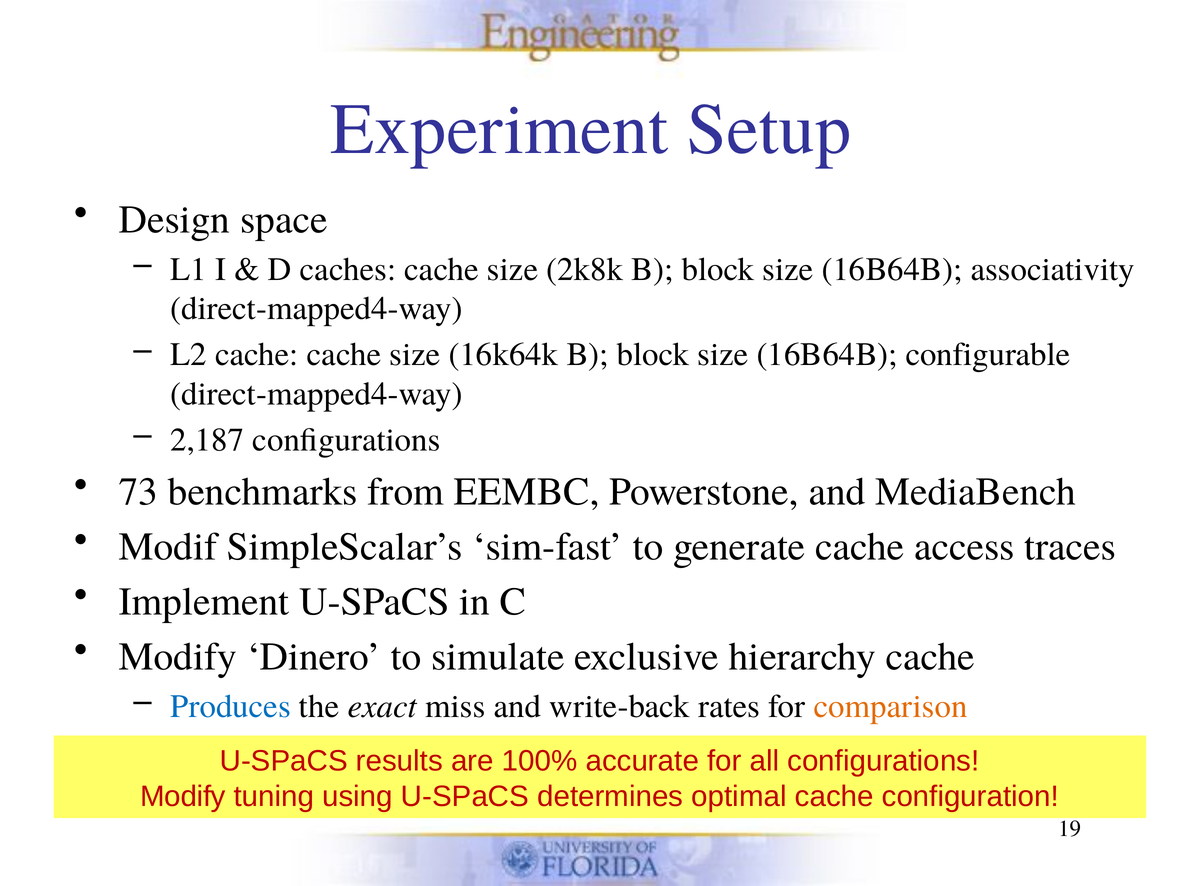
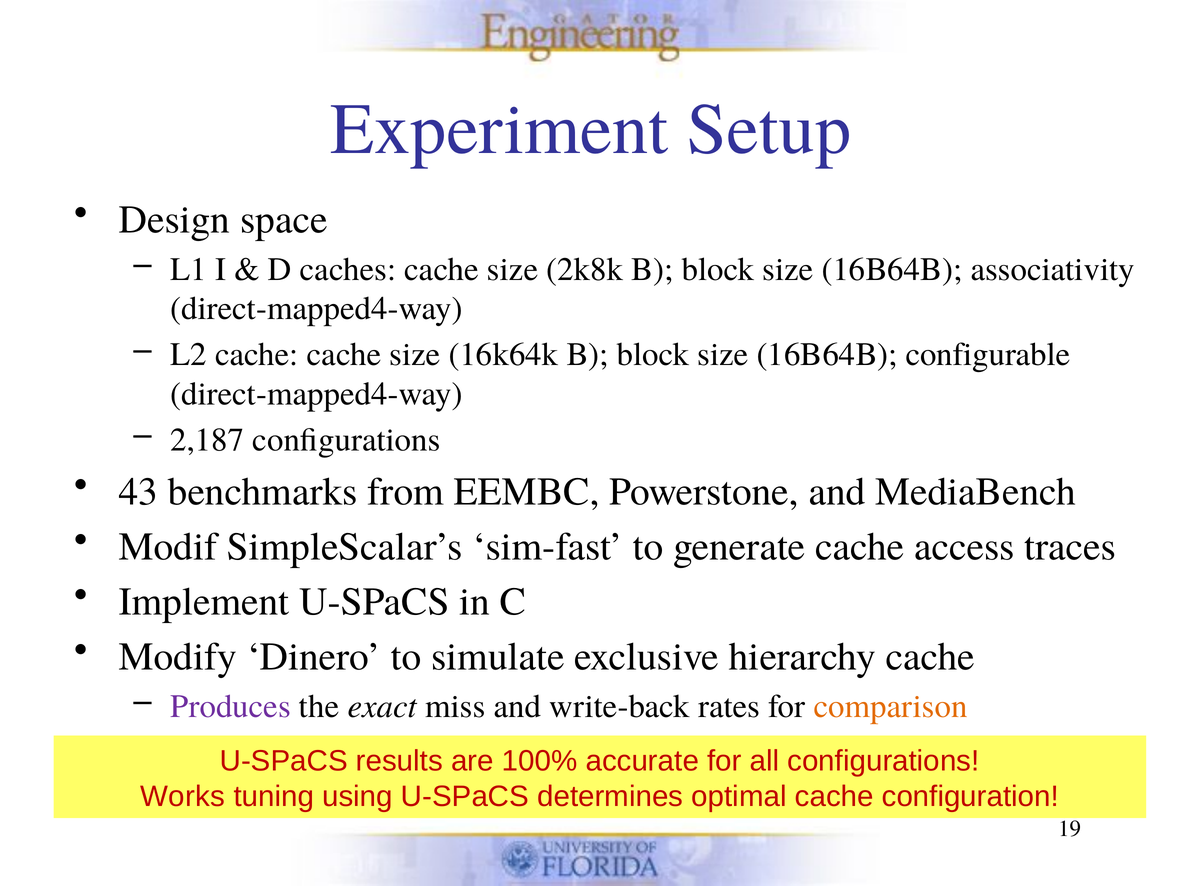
73: 73 -> 43
Produces colour: blue -> purple
Modify at (183, 797): Modify -> Works
